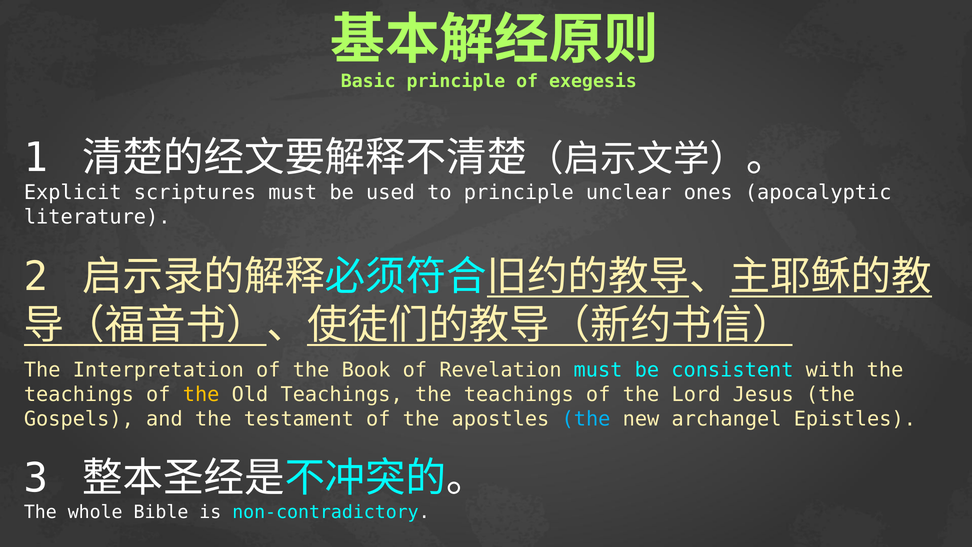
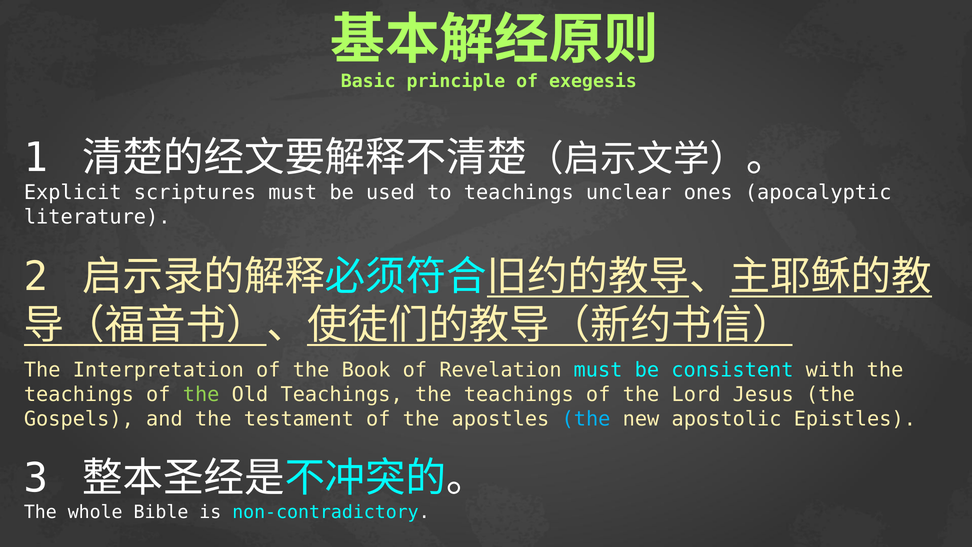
to principle: principle -> teachings
the at (201, 394) colour: yellow -> light green
archangel: archangel -> apostolic
